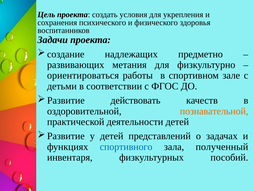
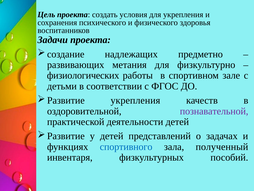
ориентироваться: ориентироваться -> физиологических
действовать at (136, 100): действовать -> укрепления
познавательной colour: orange -> purple
